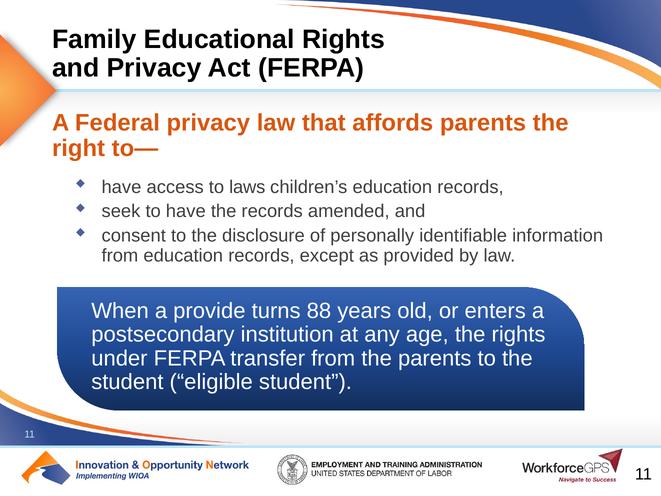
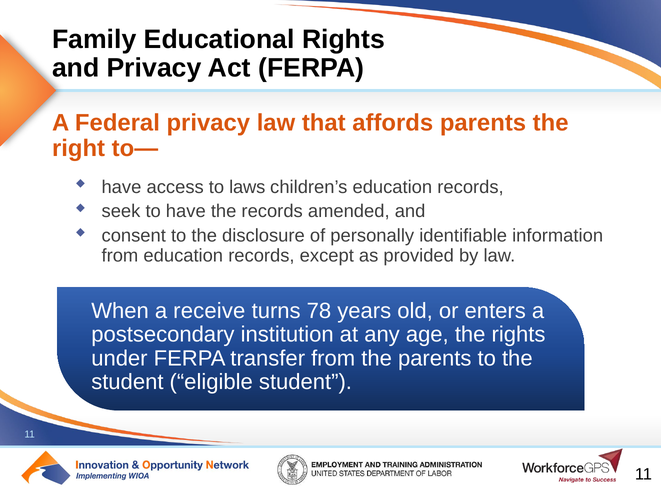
provide: provide -> receive
88: 88 -> 78
